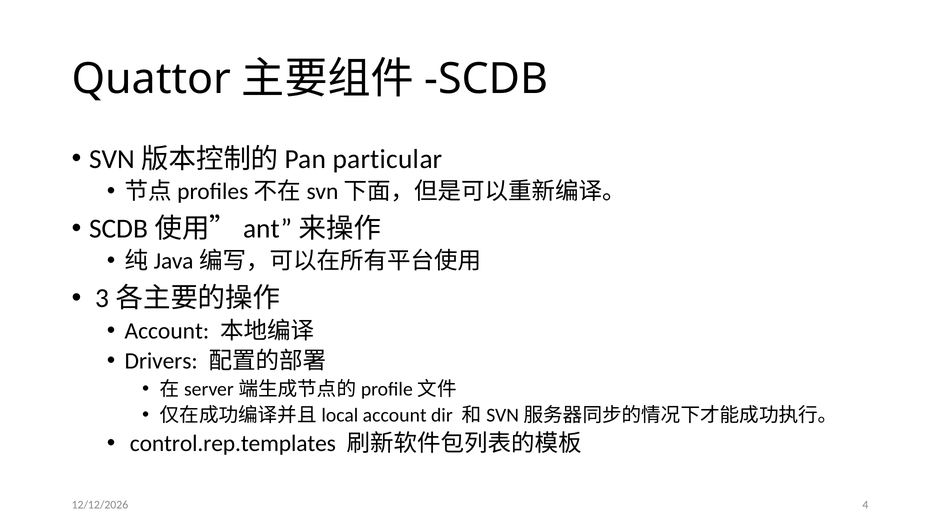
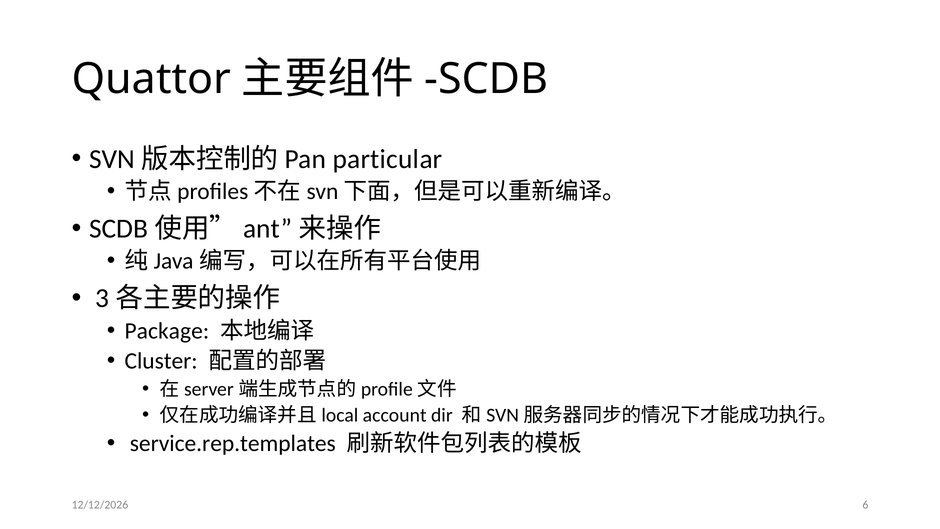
Account at (167, 331): Account -> Package
Drivers: Drivers -> Cluster
control.rep.templates: control.rep.templates -> service.rep.templates
4: 4 -> 6
